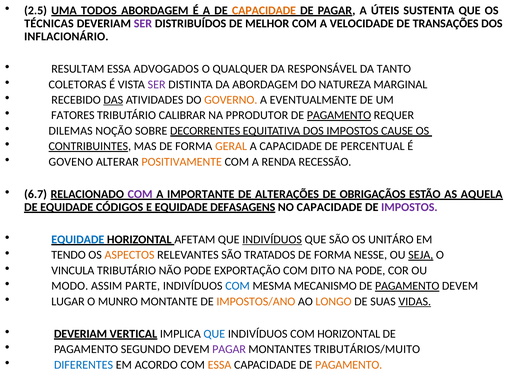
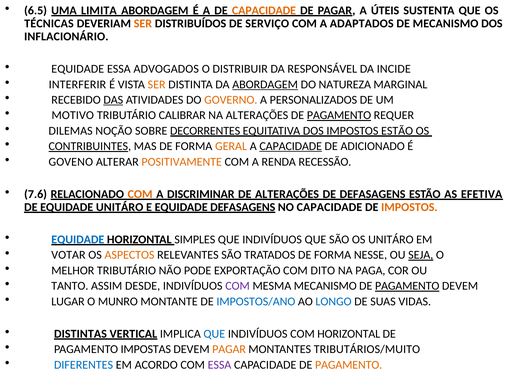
2.5: 2.5 -> 6.5
TODOS: TODOS -> LIMITA
SER at (143, 24) colour: purple -> orange
MELHOR: MELHOR -> SERVIÇO
VELOCIDADE: VELOCIDADE -> ADAPTADOS
DE TRANSAÇÕES: TRANSAÇÕES -> MECANISMO
RESULTAM at (78, 69): RESULTAM -> EQUIDADE
QUALQUER: QUALQUER -> DISTRIBUIR
TANTO: TANTO -> INCIDE
COLETORAS: COLETORAS -> INTERFERIR
SER at (157, 84) colour: purple -> orange
ABORDAGEM at (265, 84) underline: none -> present
EVENTUALMENTE: EVENTUALMENTE -> PERSONALIZADOS
FATORES: FATORES -> MOTIVO
NA PPRODUTOR: PPRODUTOR -> ALTERAÇÕES
IMPOSTOS CAUSE: CAUSE -> ESTÃO
CAPACIDADE at (291, 146) underline: none -> present
PERCENTUAL: PERCENTUAL -> ADICIONADO
6.7: 6.7 -> 7.6
COM at (140, 194) colour: purple -> orange
IMPORTANTE: IMPORTANTE -> DISCRIMINAR
DE OBRIGAÇÃOS: OBRIGAÇÃOS -> DEFASAGENS
AQUELA: AQUELA -> EFETIVA
EQUIDADE CÓDIGOS: CÓDIGOS -> UNITÁRO
IMPOSTOS at (409, 207) colour: purple -> orange
AFETAM: AFETAM -> SIMPLES
INDIVÍDUOS at (272, 240) underline: present -> none
TENDO: TENDO -> VOTAR
VINCULA: VINCULA -> MELHOR
NA PODE: PODE -> PAGA
MODO: MODO -> TANTO
PARTE: PARTE -> DESDE
COM at (238, 286) colour: blue -> purple
IMPOSTOS/ANO colour: orange -> blue
LONGO colour: orange -> blue
VIDAS underline: present -> none
DEVERIAM at (81, 334): DEVERIAM -> DISTINTAS
SEGUNDO: SEGUNDO -> IMPOSTAS
PAGAR at (229, 349) colour: purple -> orange
ESSA at (220, 365) colour: orange -> purple
